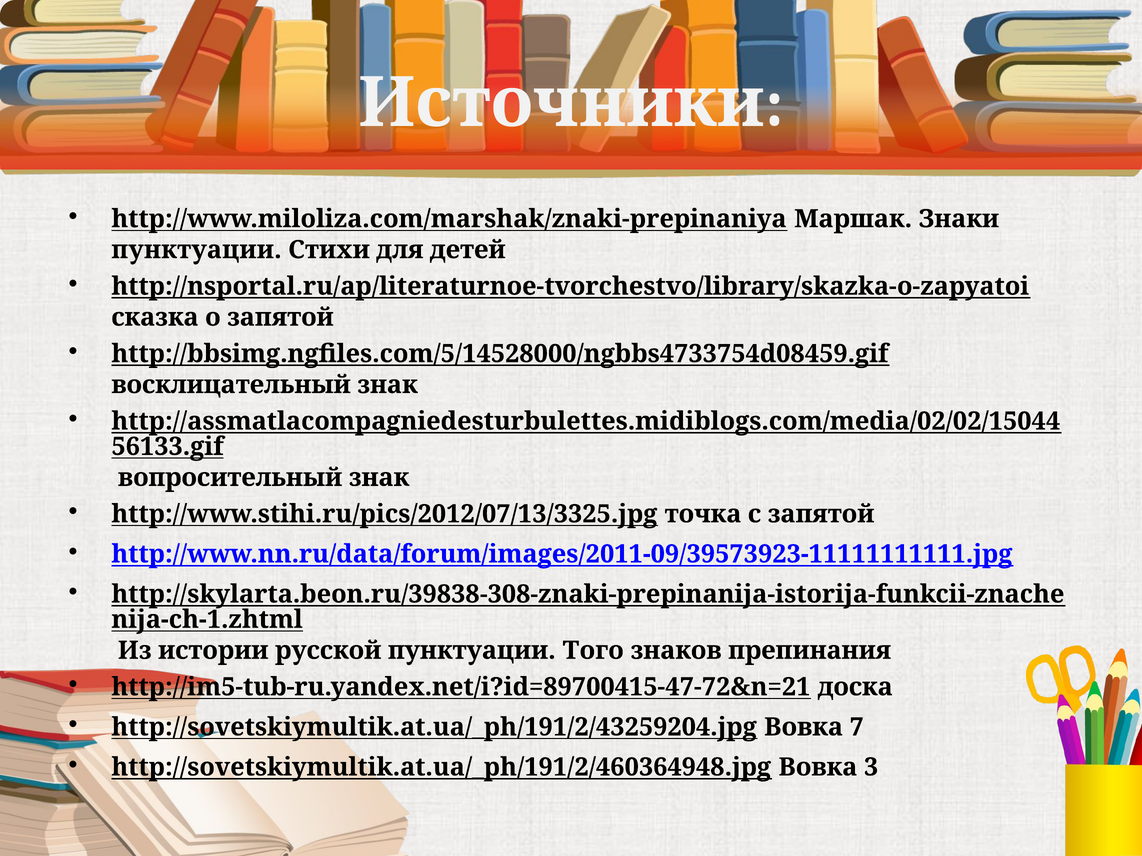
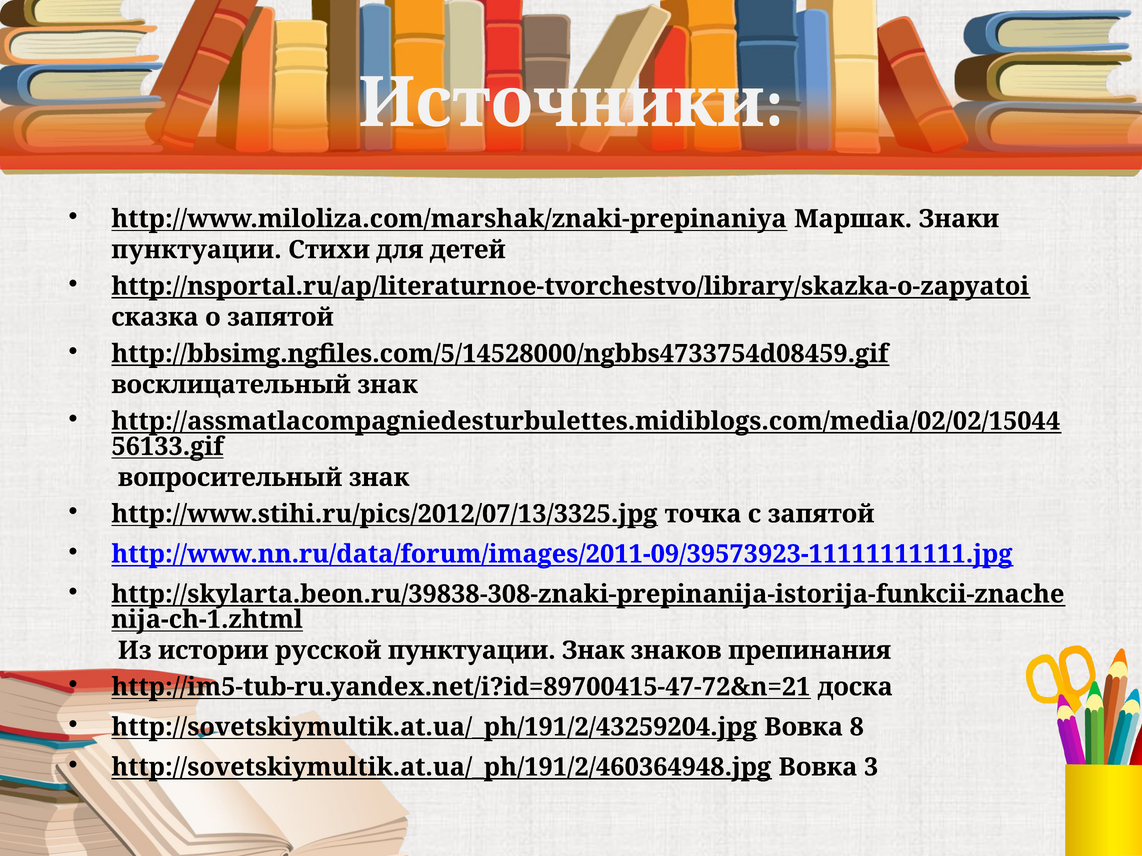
пунктуации Того: Того -> Знак
7: 7 -> 8
